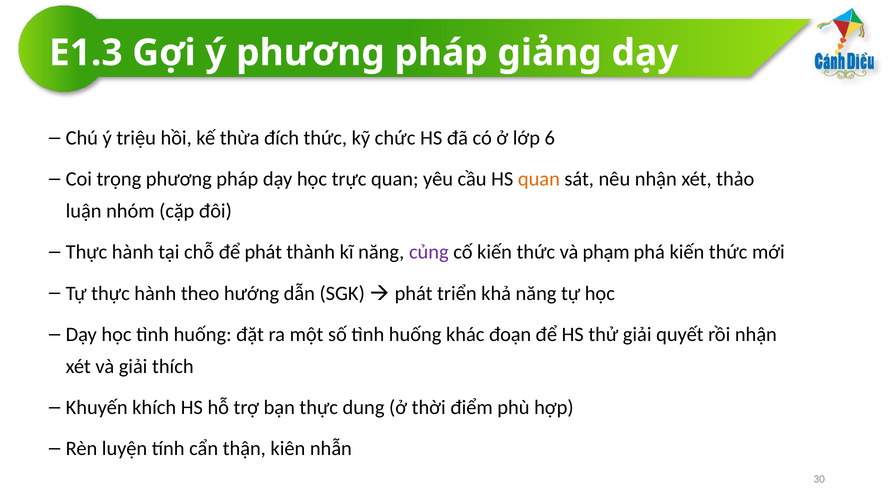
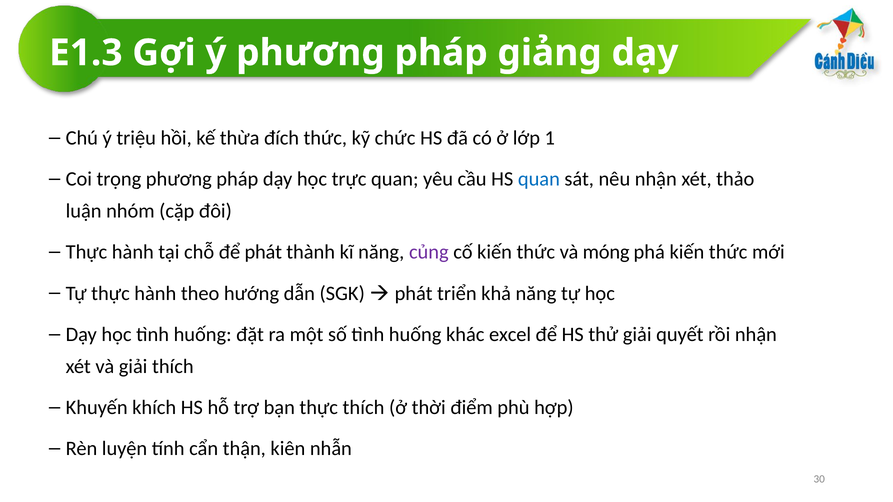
6: 6 -> 1
quan at (539, 179) colour: orange -> blue
phạm: phạm -> móng
đoạn: đoạn -> excel
thực dung: dung -> thích
